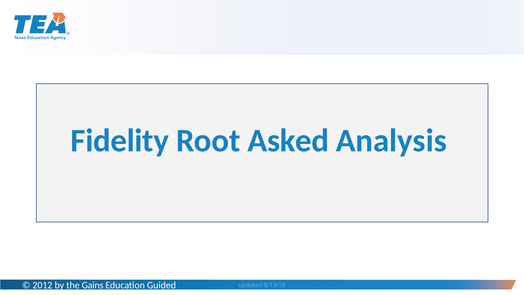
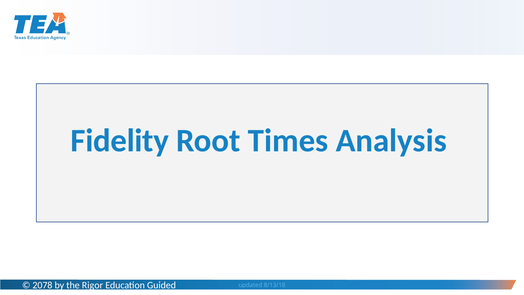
Asked: Asked -> Times
2012: 2012 -> 2078
Gains: Gains -> Rigor
